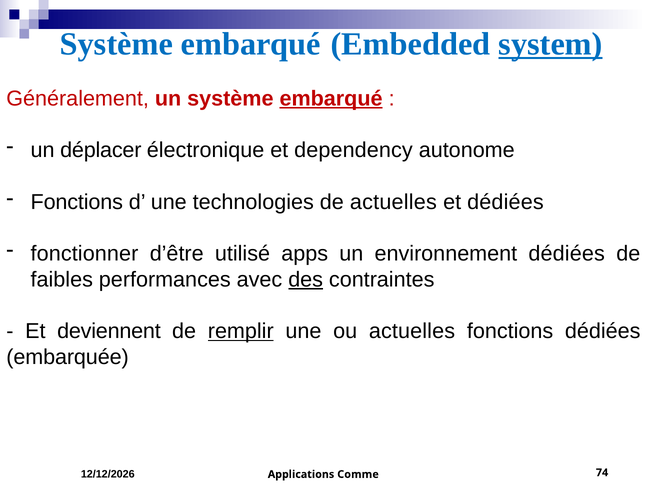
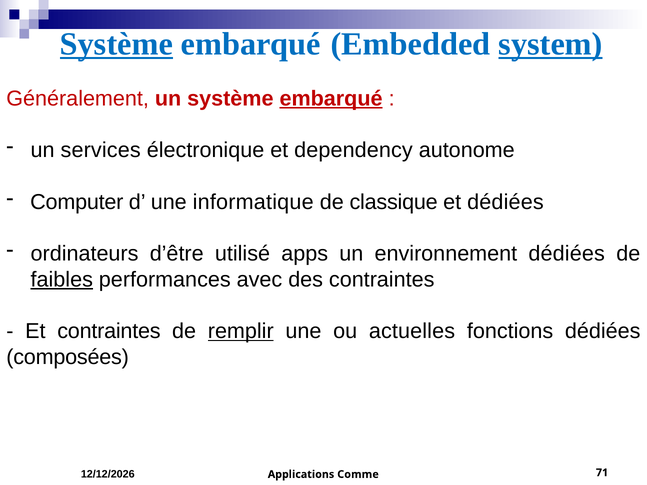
Système at (116, 44) underline: none -> present
déplacer: déplacer -> services
Fonctions at (77, 202): Fonctions -> Computer
technologies: technologies -> informatique
de actuelles: actuelles -> classique
fonctionner: fonctionner -> ordinateurs
faibles underline: none -> present
des underline: present -> none
Et deviennent: deviennent -> contraintes
embarquée: embarquée -> composées
74: 74 -> 71
